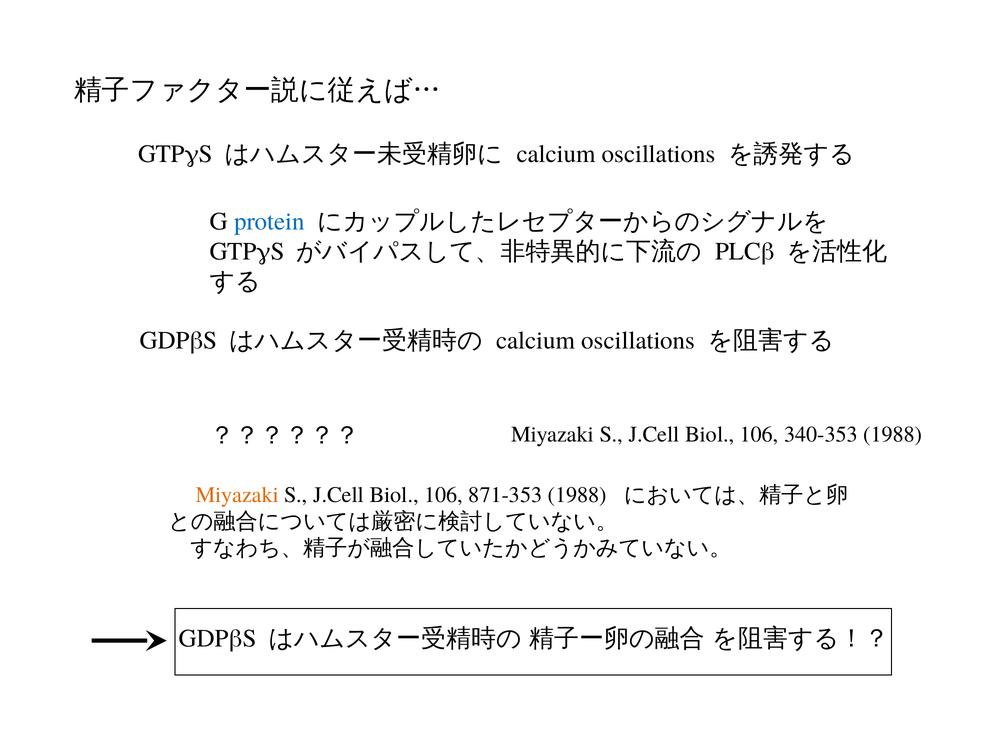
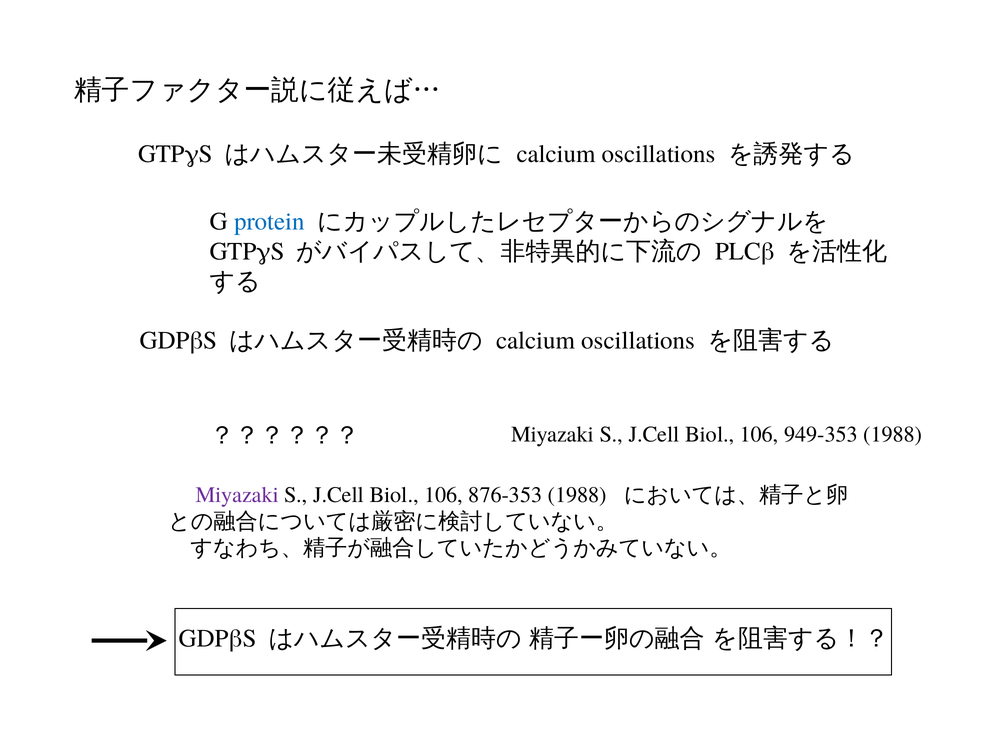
340-353: 340-353 -> 949-353
Miyazaki at (237, 495) colour: orange -> purple
871-353: 871-353 -> 876-353
